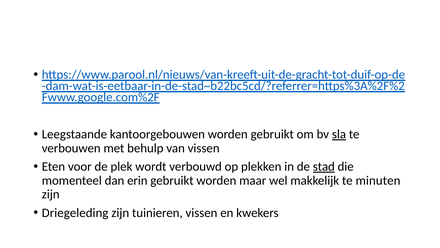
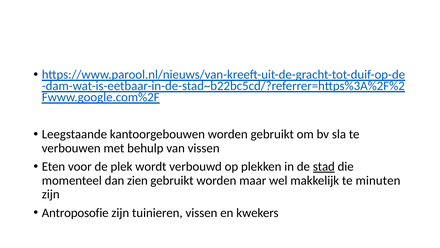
sla underline: present -> none
erin: erin -> zien
Driegeleding: Driegeleding -> Antroposofie
